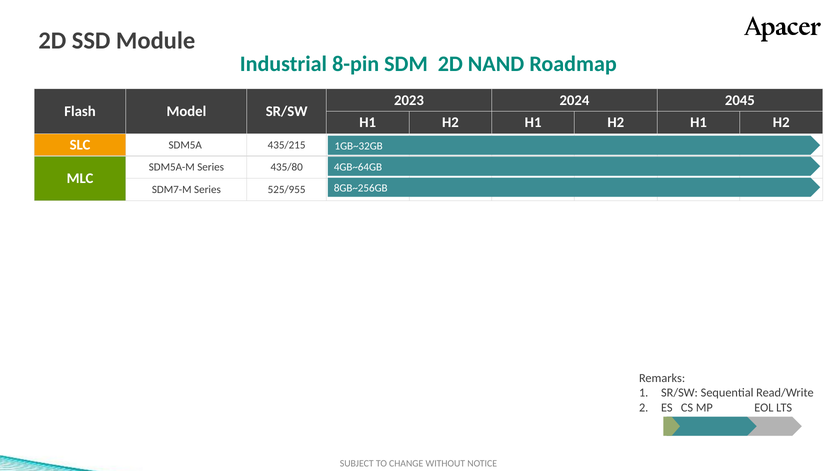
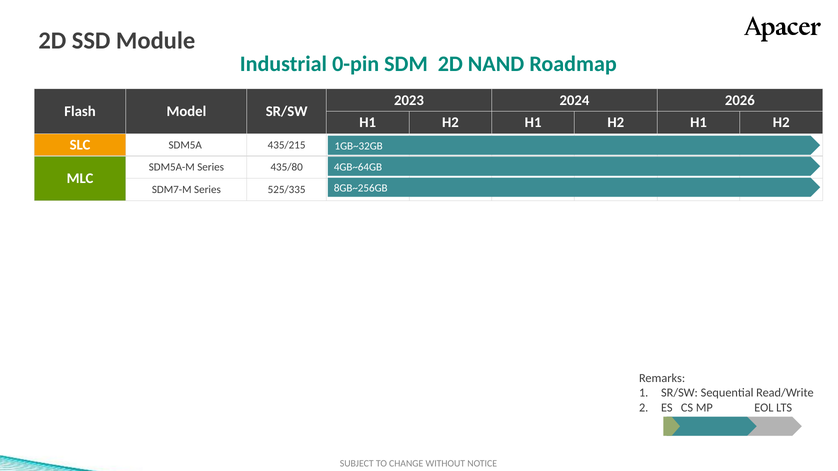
8-pin: 8-pin -> 0-pin
2045: 2045 -> 2026
525/955: 525/955 -> 525/335
